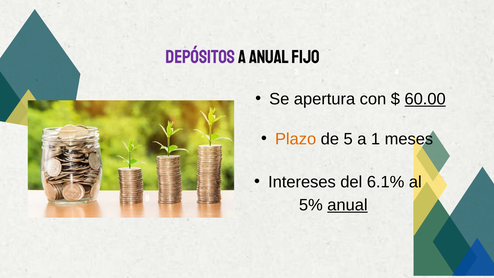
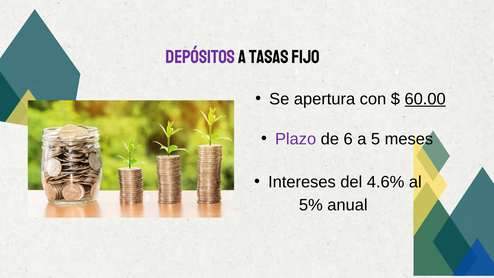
A ANUAL: ANUAL -> TASAS
Plazo colour: orange -> purple
de 5: 5 -> 6
a 1: 1 -> 5
6.1%: 6.1% -> 4.6%
anual at (347, 205) underline: present -> none
